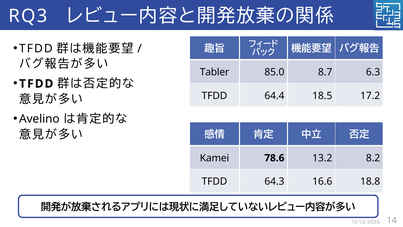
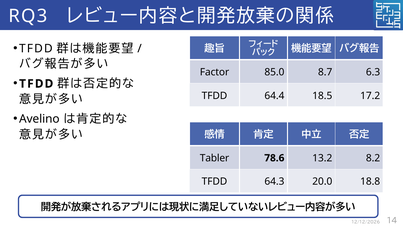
Tabler: Tabler -> Factor
Kamei: Kamei -> Tabler
16.6: 16.6 -> 20.0
